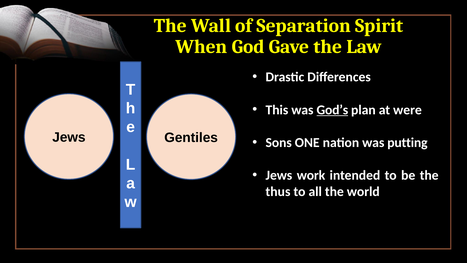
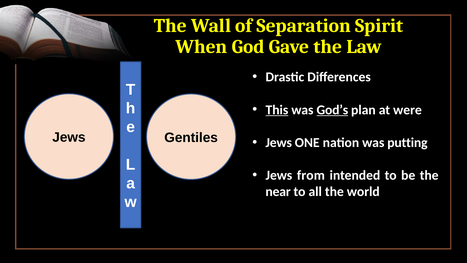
This underline: none -> present
Sons at (279, 142): Sons -> Jews
work: work -> from
thus: thus -> near
